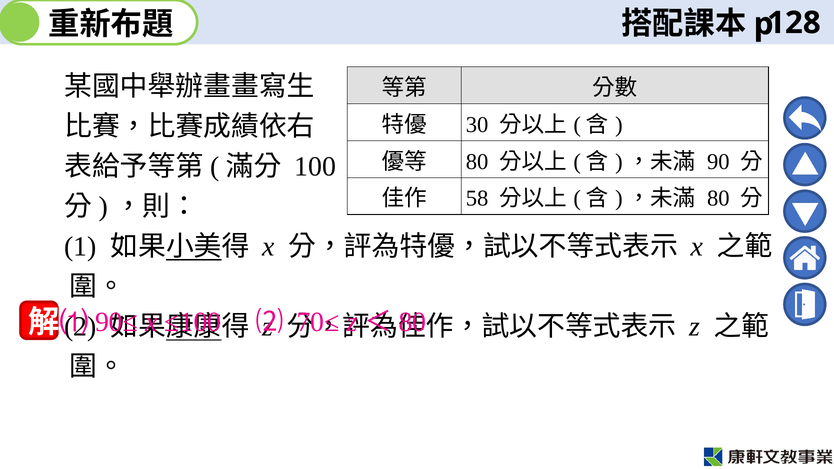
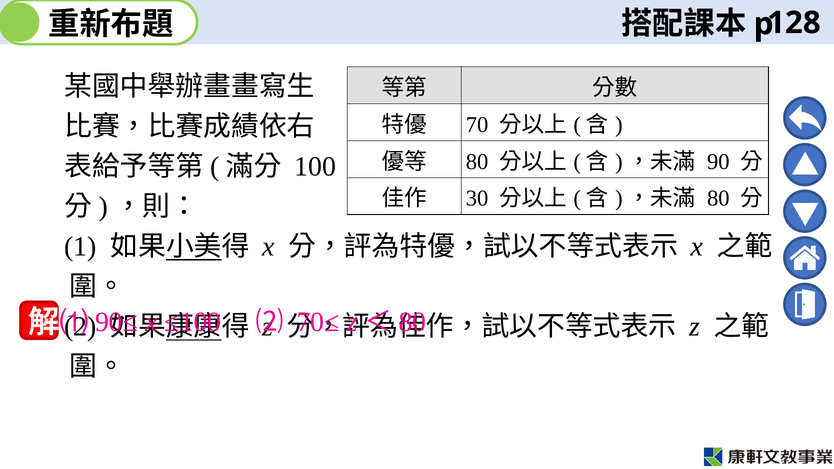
30: 30 -> 70
58: 58 -> 30
